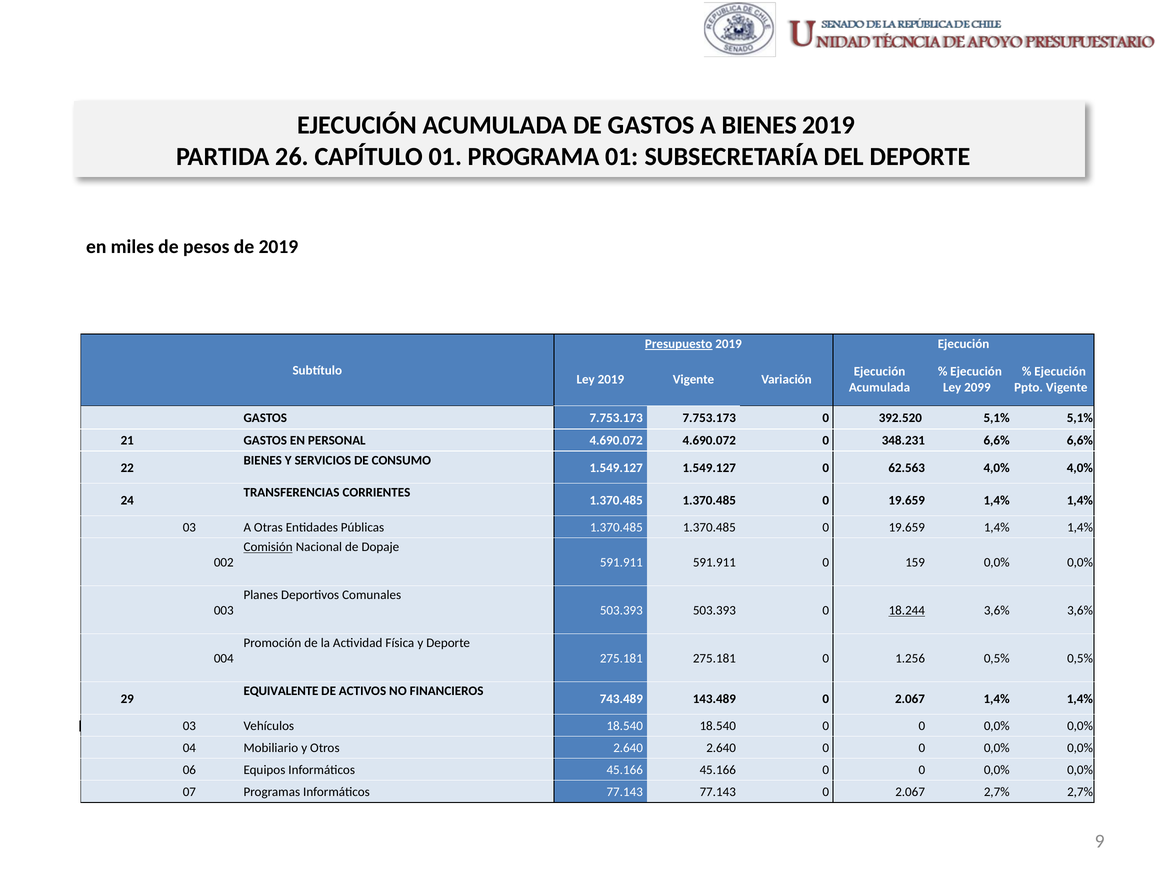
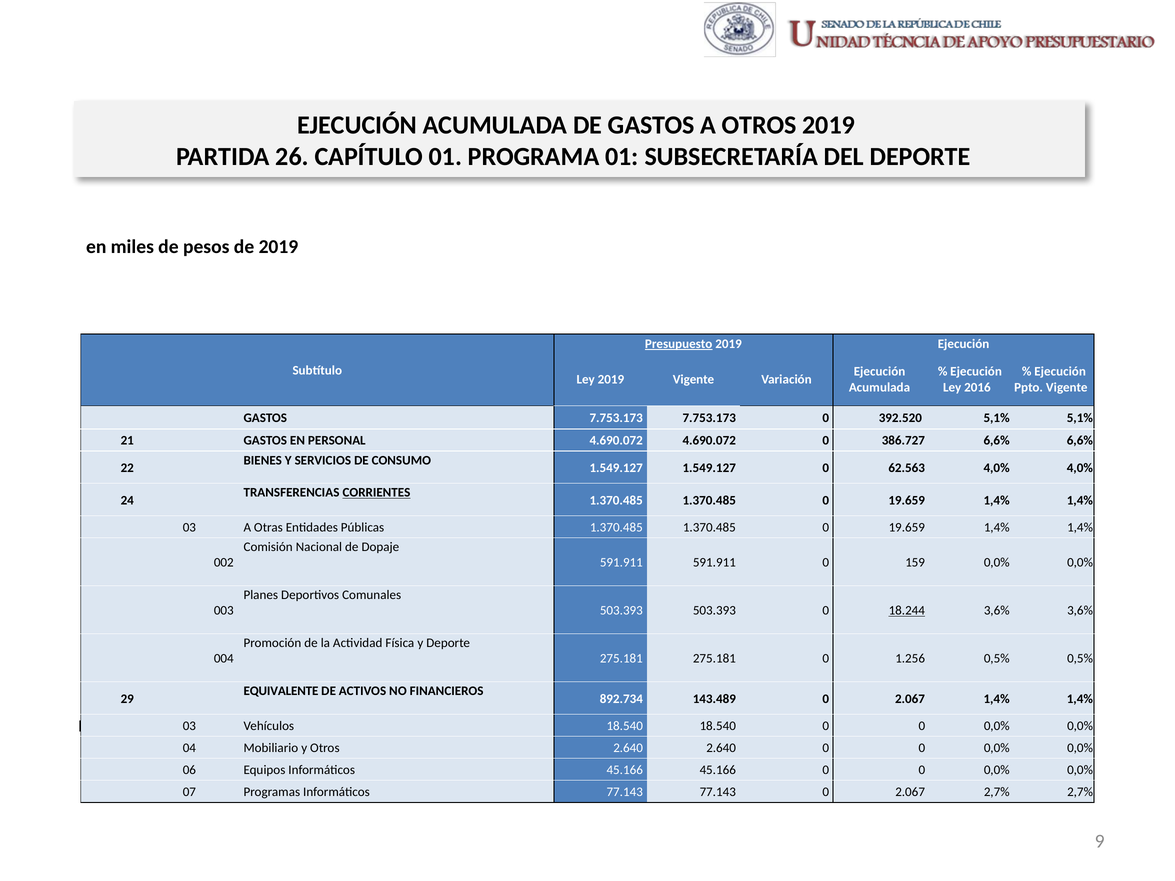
A BIENES: BIENES -> OTROS
2099: 2099 -> 2016
348.231: 348.231 -> 386.727
CORRIENTES underline: none -> present
Comisión underline: present -> none
743.489: 743.489 -> 892.734
